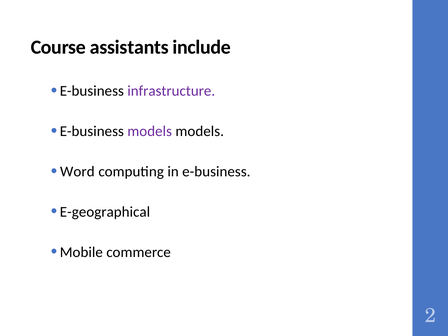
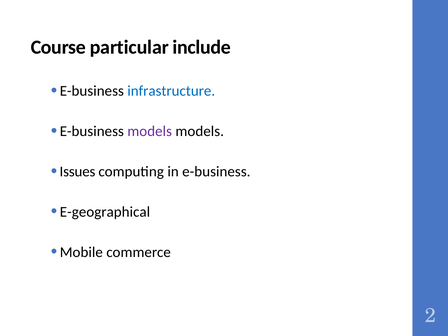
assistants: assistants -> particular
infrastructure colour: purple -> blue
Word: Word -> Issues
